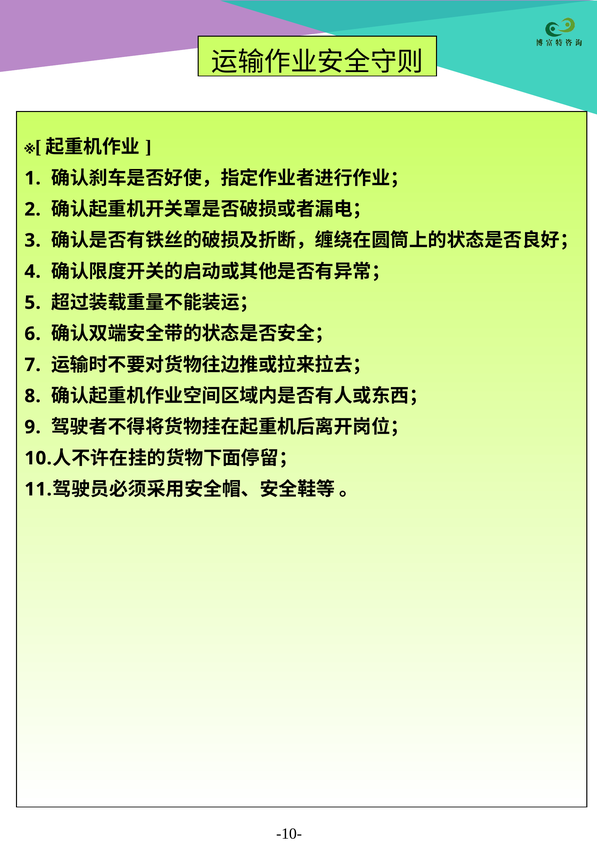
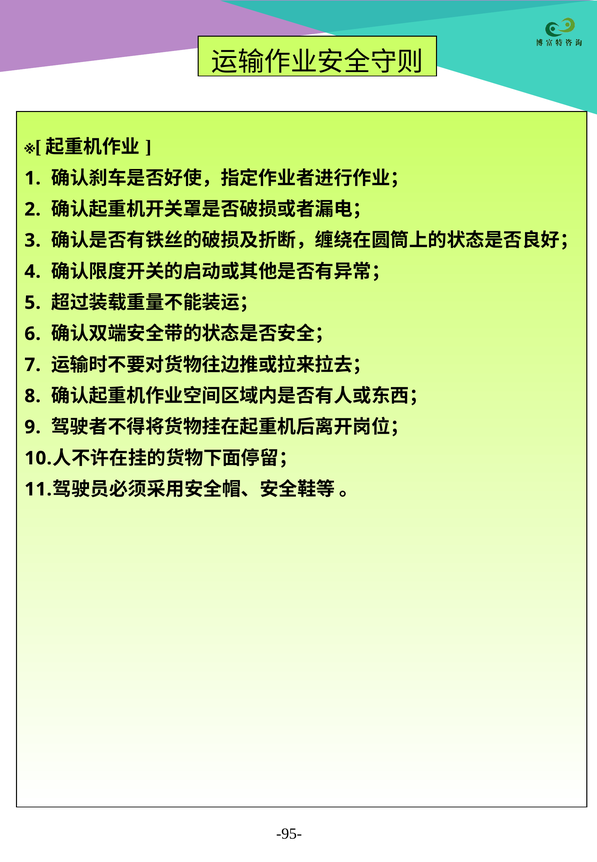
-10-: -10- -> -95-
